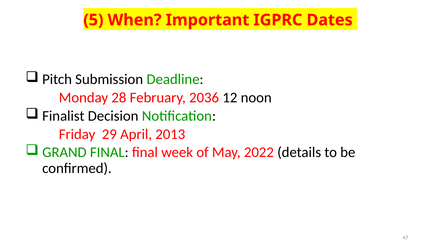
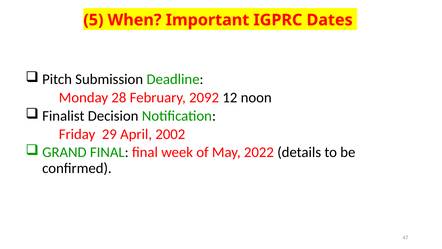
2036: 2036 -> 2092
2013: 2013 -> 2002
